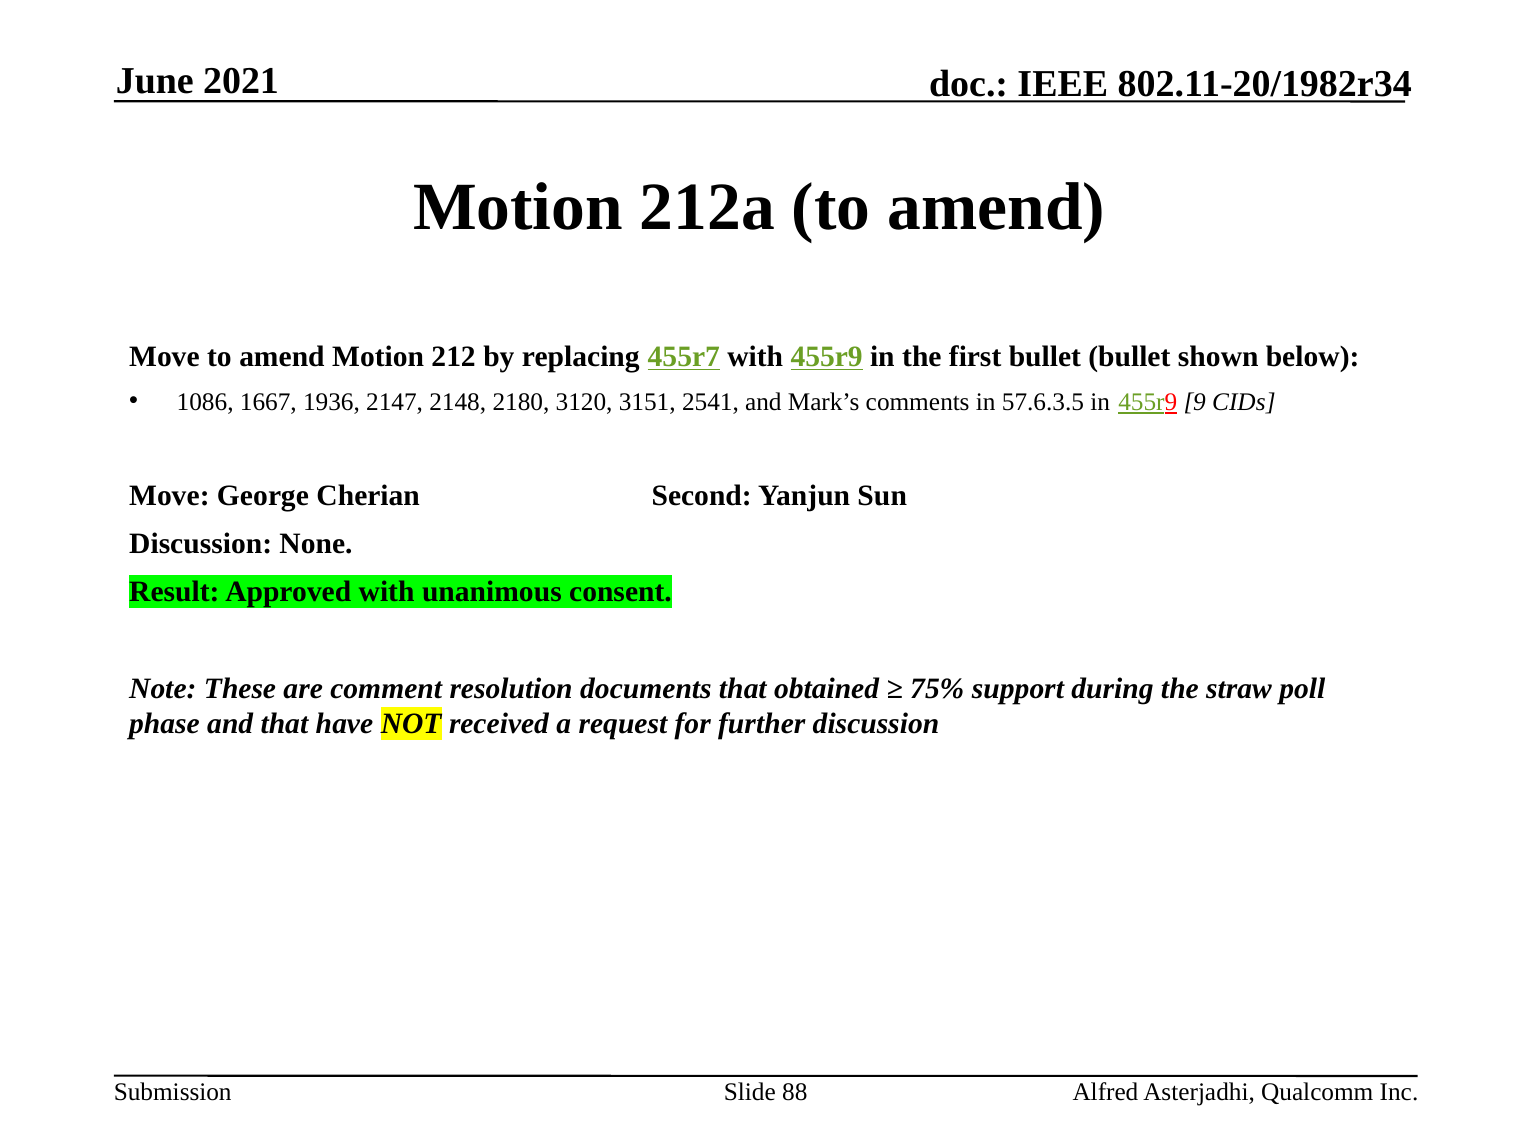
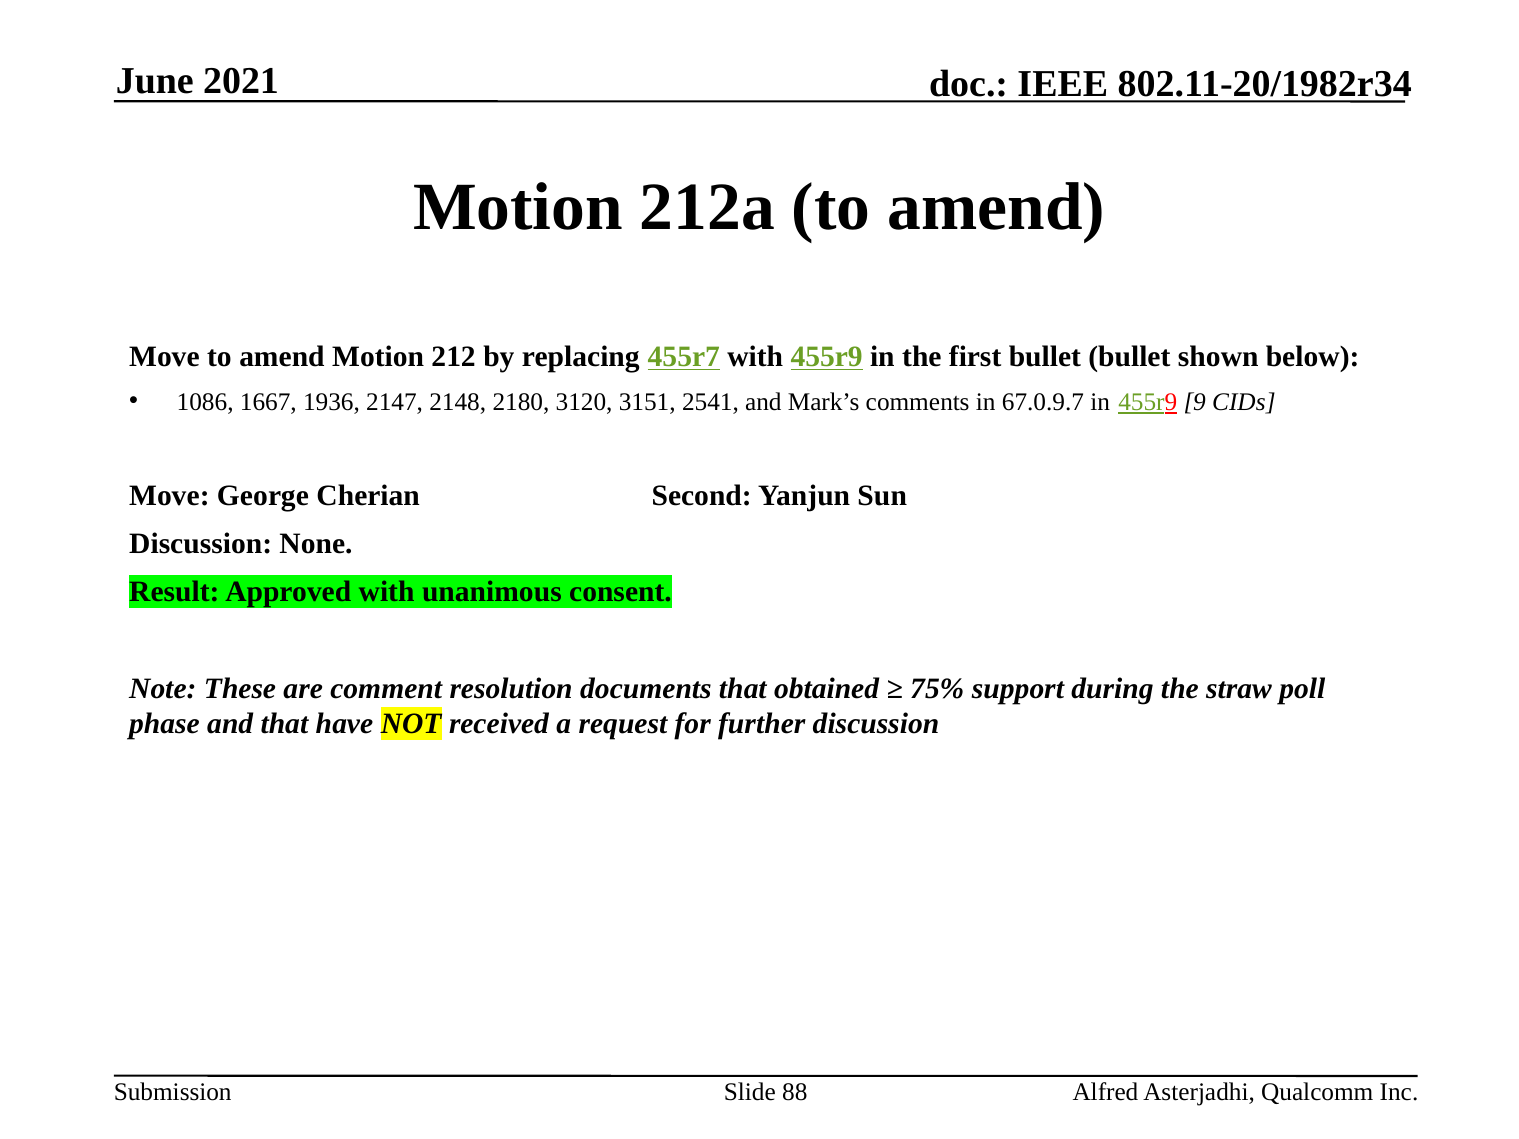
57.6.3.5: 57.6.3.5 -> 67.0.9.7
